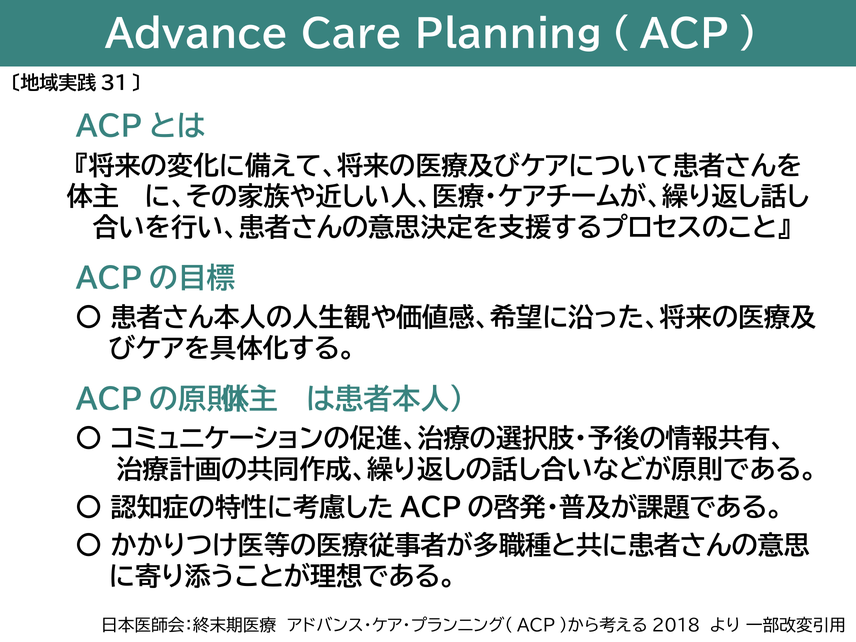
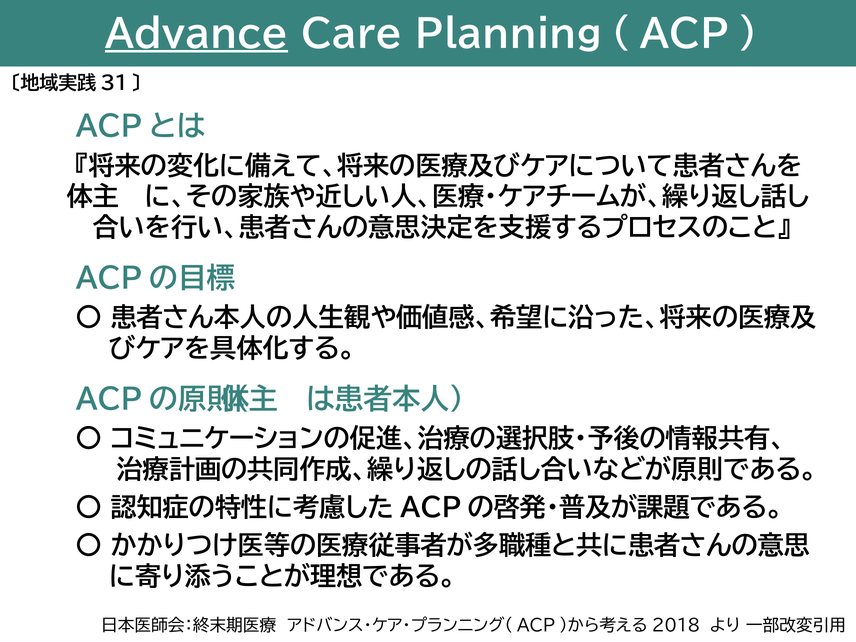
Advance underline: none -> present
